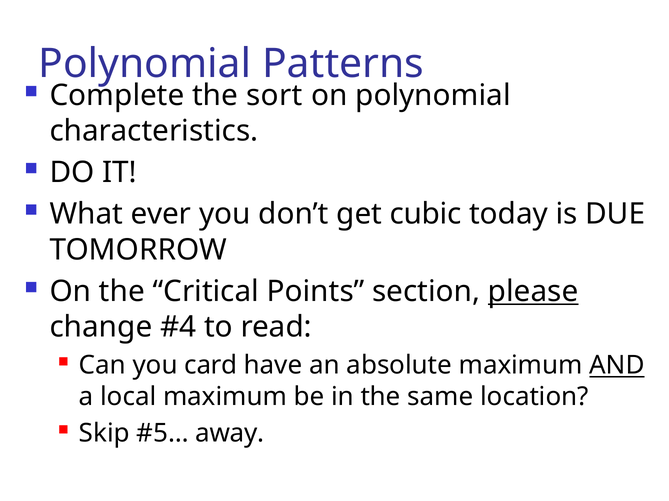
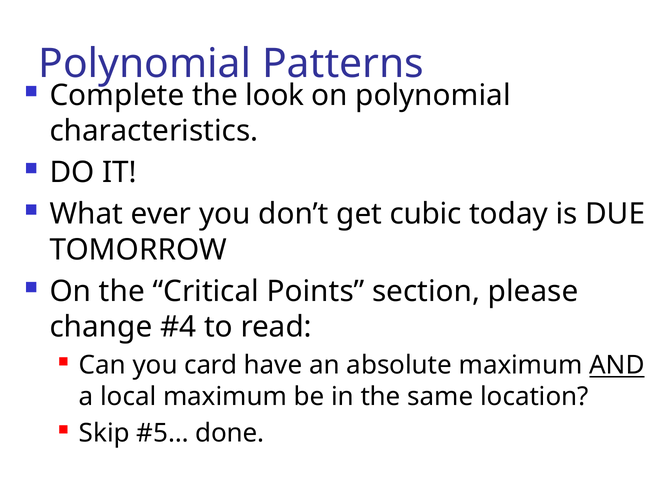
sort: sort -> look
please underline: present -> none
away: away -> done
